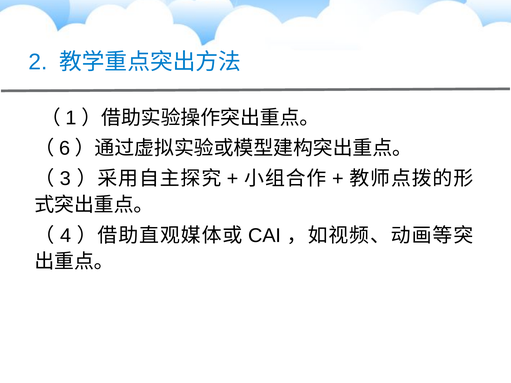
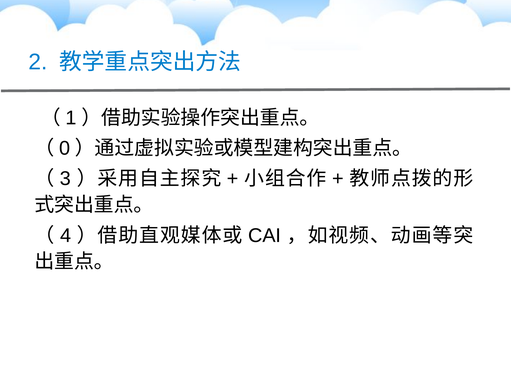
6: 6 -> 0
